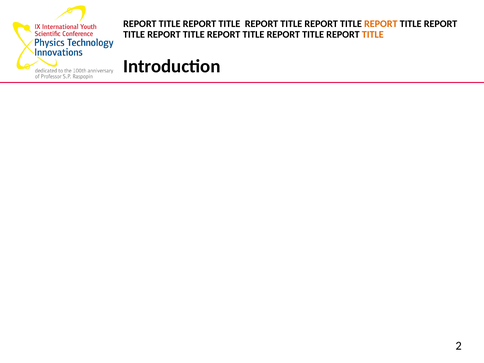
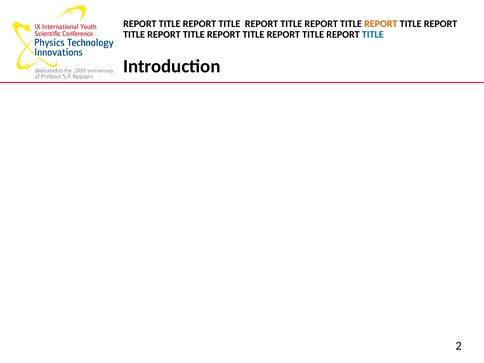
TITLE at (373, 35) colour: orange -> blue
